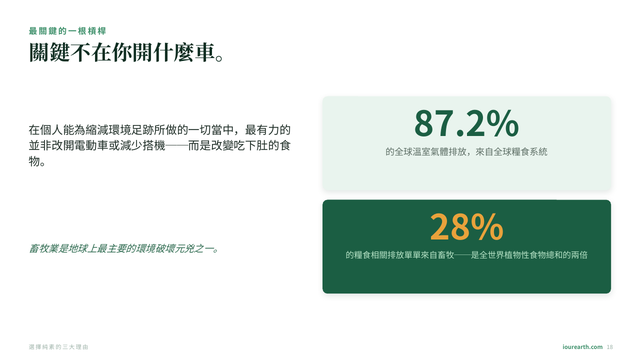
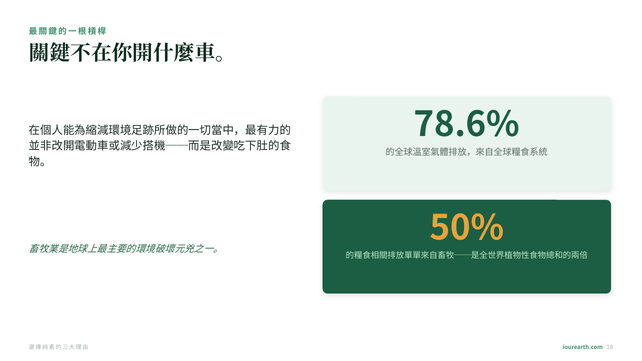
87.2%: 87.2% -> 78.6%
28%: 28% -> 50%
